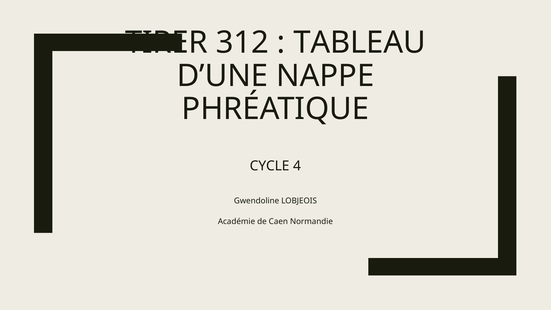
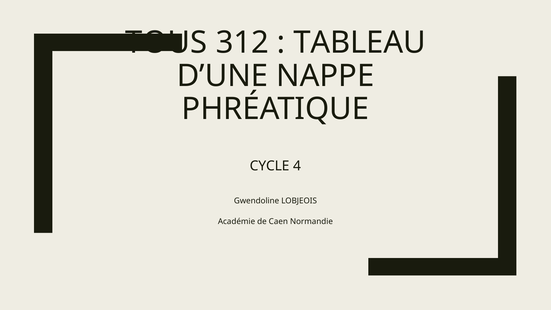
TIRER: TIRER -> TOUS
